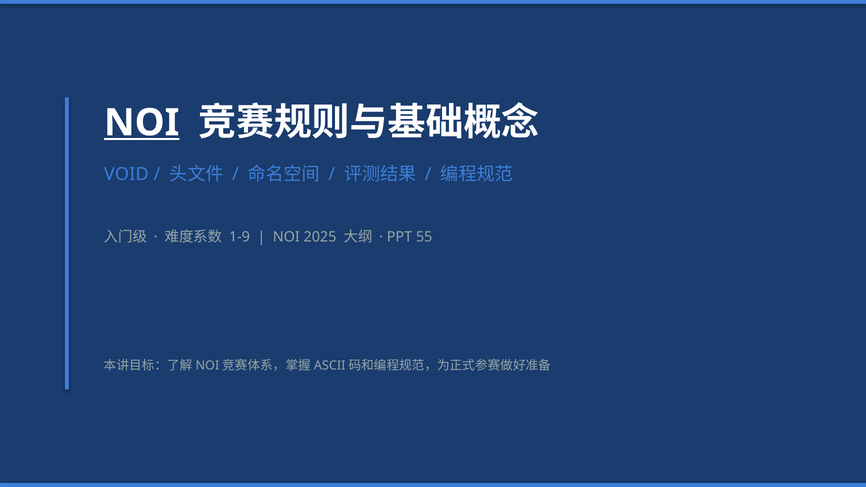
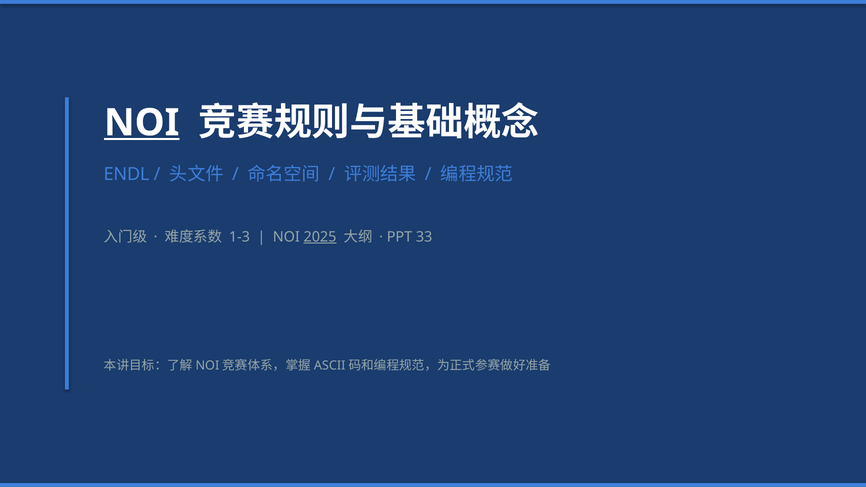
VOID: VOID -> ENDL
1-9: 1-9 -> 1-3
2025 underline: none -> present
55: 55 -> 33
